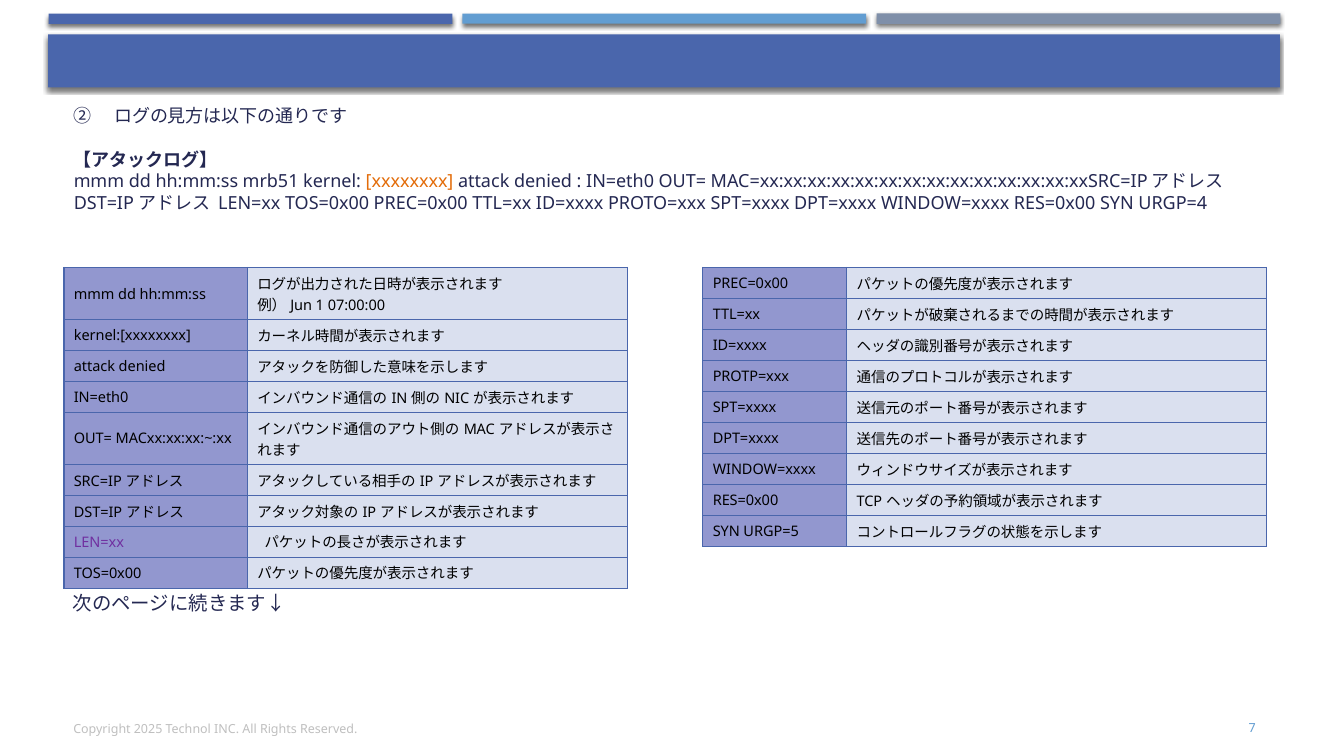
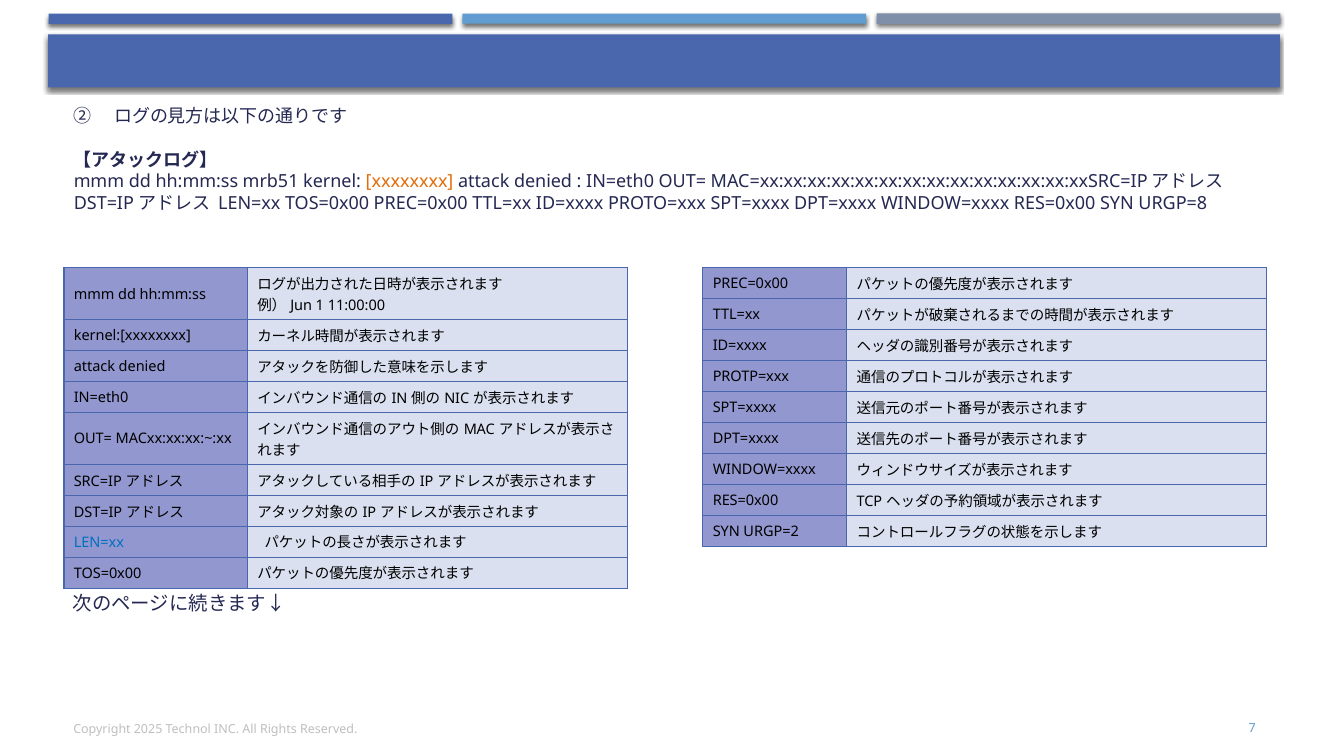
URGP=4: URGP=4 -> URGP=8
07:00:00: 07:00:00 -> 11:00:00
URGP=5: URGP=5 -> URGP=2
LEN=xx at (99, 542) colour: purple -> blue
